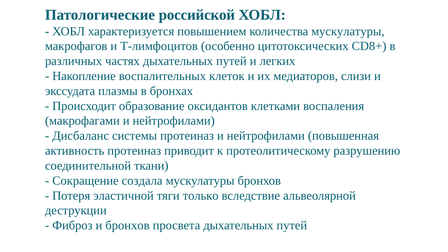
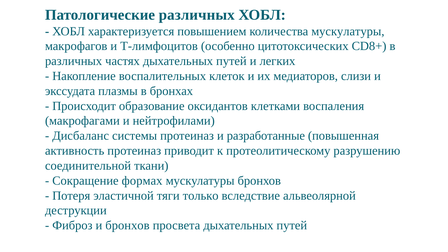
Патологические российской: российской -> различных
протеиназ и нейтрофилами: нейтрофилами -> разработанные
создала: создала -> формах
